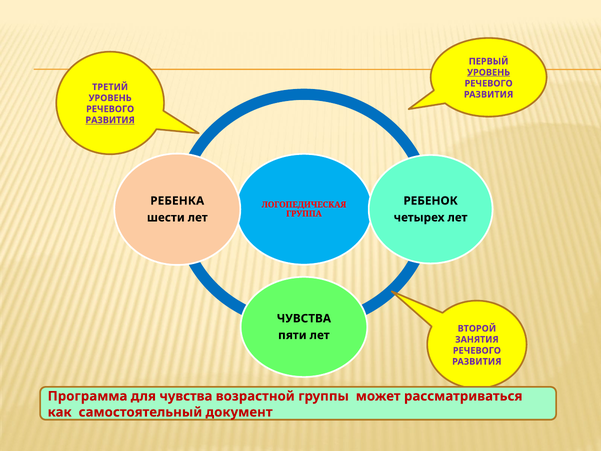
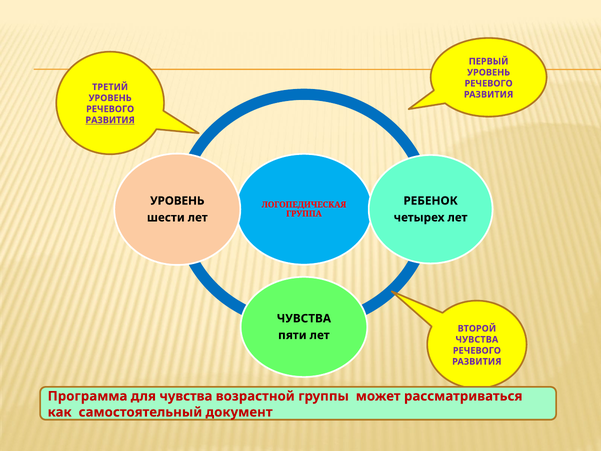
УРОВЕНЬ at (489, 72) underline: present -> none
РЕБЕНКА at (177, 201): РЕБЕНКА -> УРОВЕНЬ
ЗАНЯТИЯ at (477, 339): ЗАНЯТИЯ -> ЧУВСТВА
